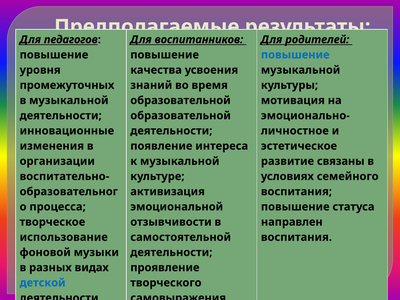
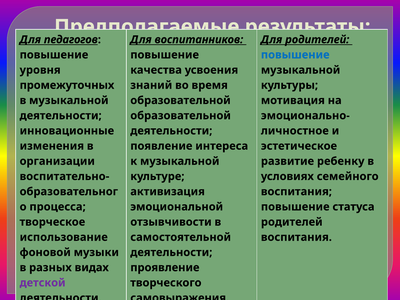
связаны: связаны -> ребенку
направлен at (292, 222): направлен -> родителей
детской colour: blue -> purple
